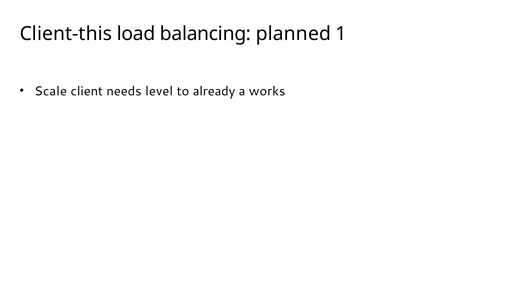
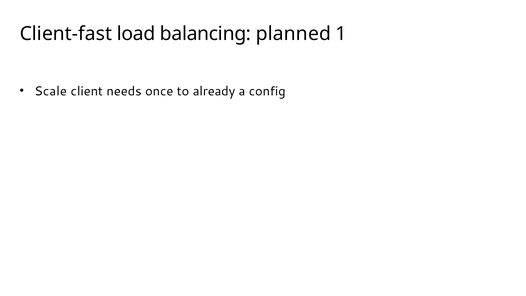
Client-this: Client-this -> Client-fast
level: level -> once
works: works -> config
